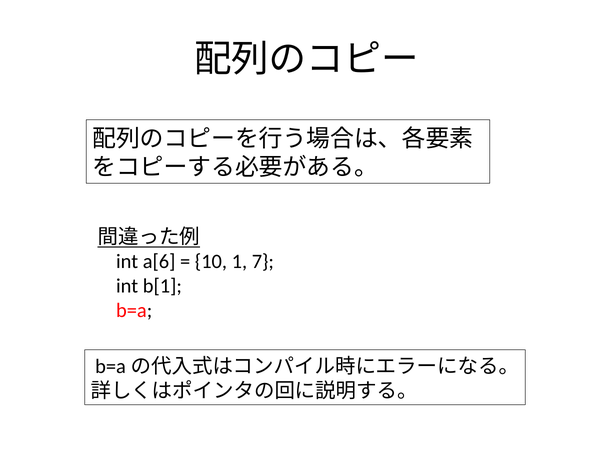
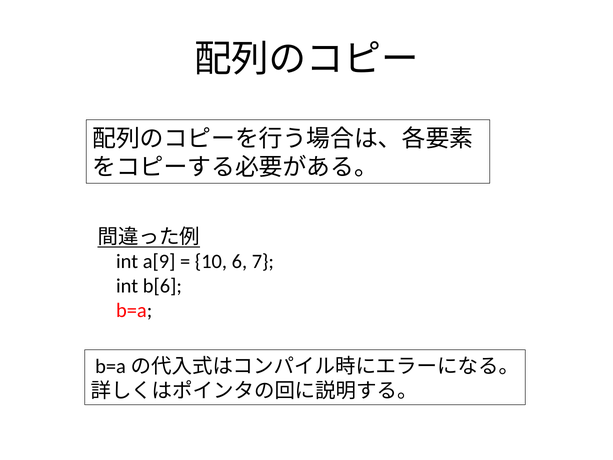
a[6: a[6 -> a[9
1: 1 -> 6
b[1: b[1 -> b[6
